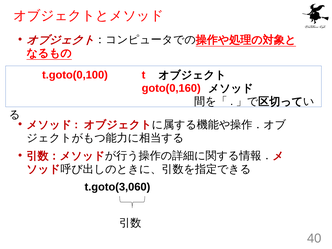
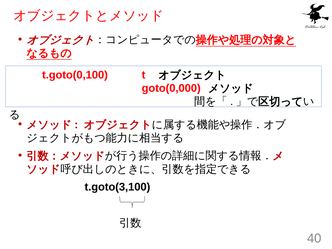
goto(0,160: goto(0,160 -> goto(0,000
t.goto(3,060: t.goto(3,060 -> t.goto(3,100
